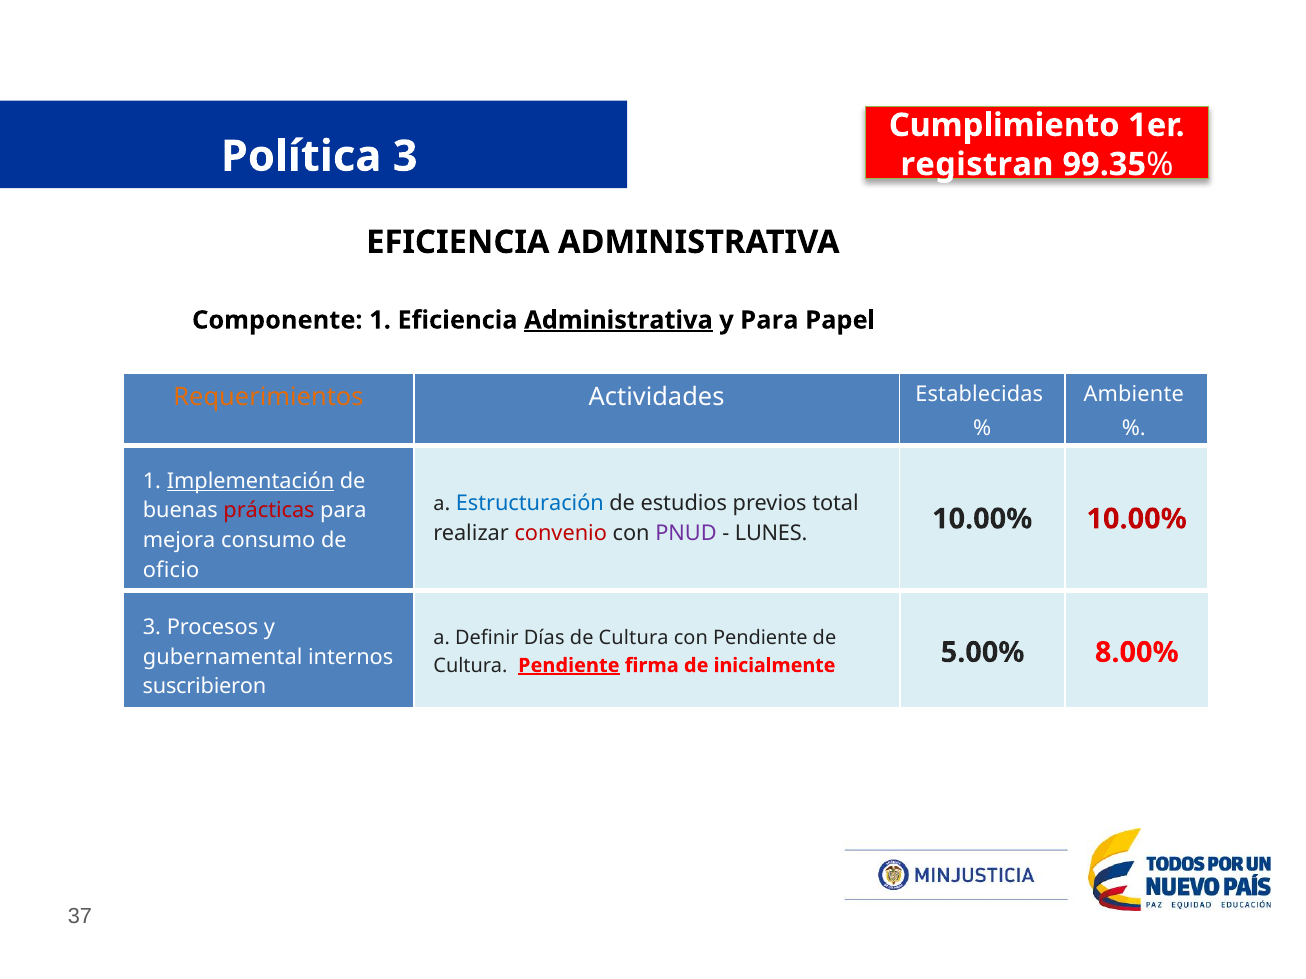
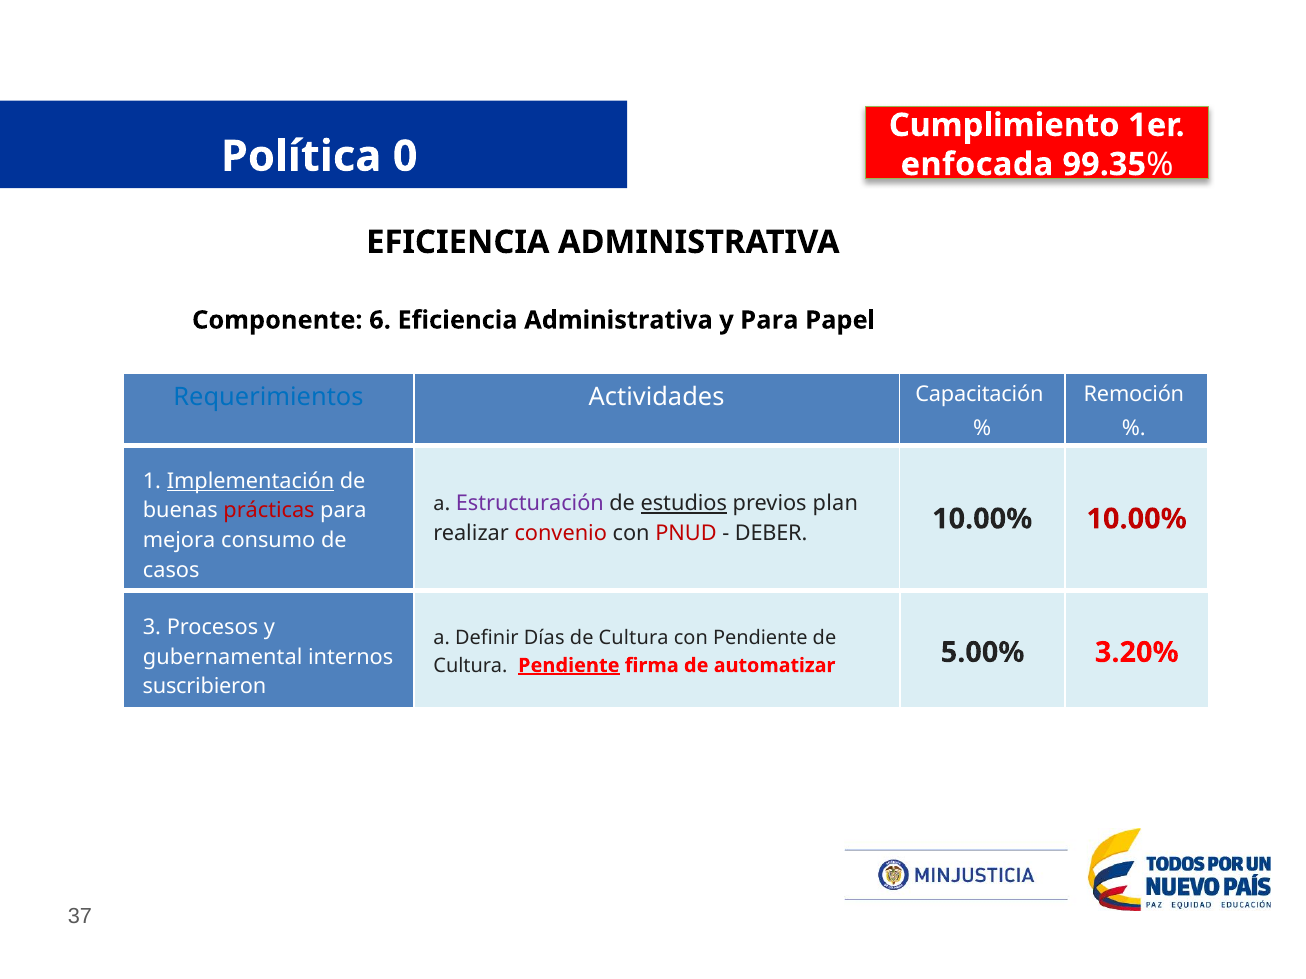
Política 3: 3 -> 0
registran: registran -> enfocada
Componente 1: 1 -> 6
Administrativa at (618, 320) underline: present -> none
Ambiente: Ambiente -> Remoción
Requerimientos colour: orange -> blue
Establecidas: Establecidas -> Capacitación
Estructuración colour: blue -> purple
estudios underline: none -> present
total: total -> plan
PNUD colour: purple -> red
LUNES: LUNES -> DEBER
oficio: oficio -> casos
inicialmente: inicialmente -> automatizar
8.00%: 8.00% -> 3.20%
